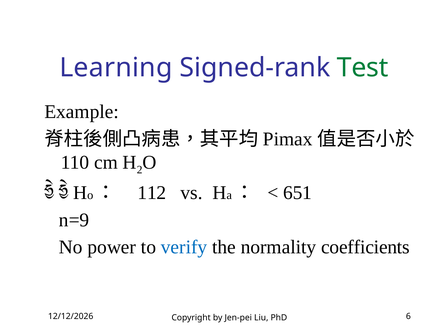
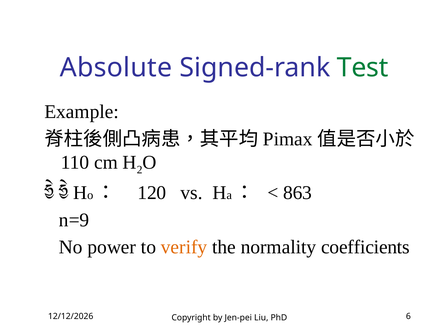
Learning: Learning -> Absolute
112: 112 -> 120
651: 651 -> 863
verify colour: blue -> orange
